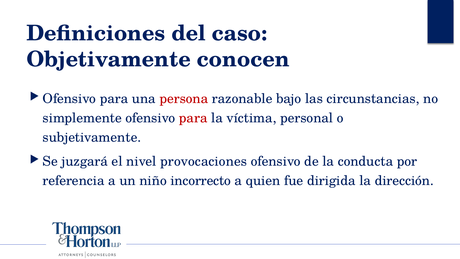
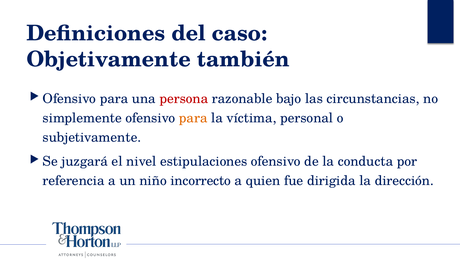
conocen: conocen -> también
para at (193, 118) colour: red -> orange
provocaciones: provocaciones -> estipulaciones
